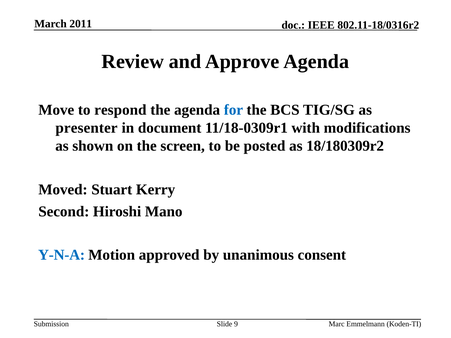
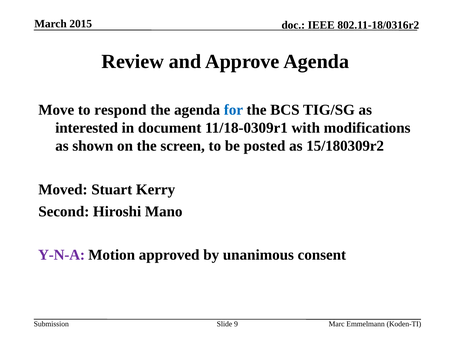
2011: 2011 -> 2015
presenter: presenter -> interested
18/180309r2: 18/180309r2 -> 15/180309r2
Y-N-A colour: blue -> purple
